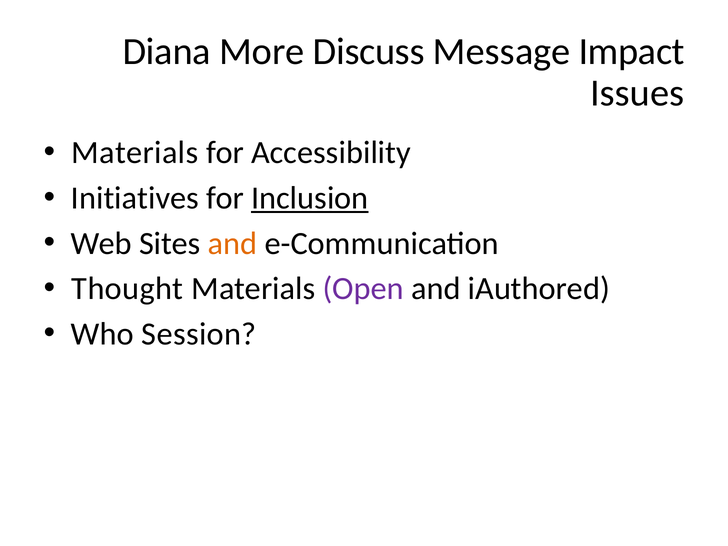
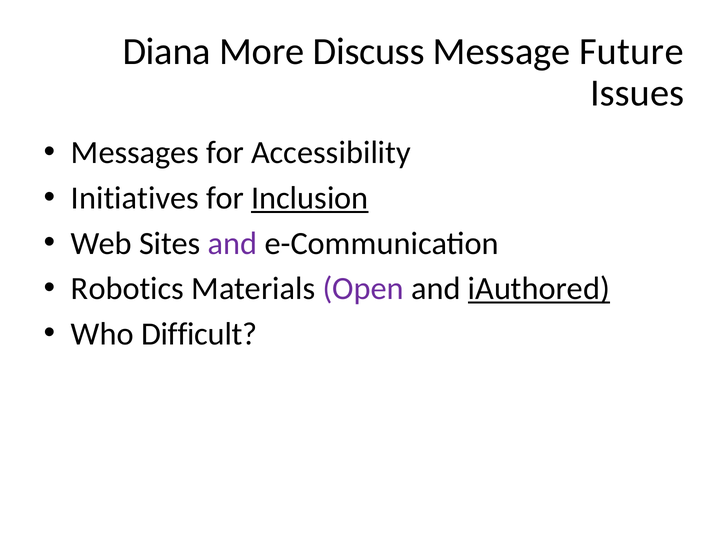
Impact: Impact -> Future
Materials at (135, 153): Materials -> Messages
and at (233, 243) colour: orange -> purple
Thought: Thought -> Robotics
iAuthored underline: none -> present
Session: Session -> Difficult
